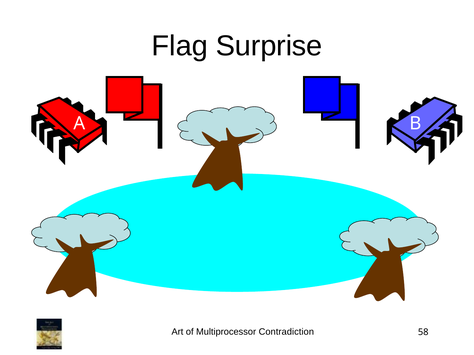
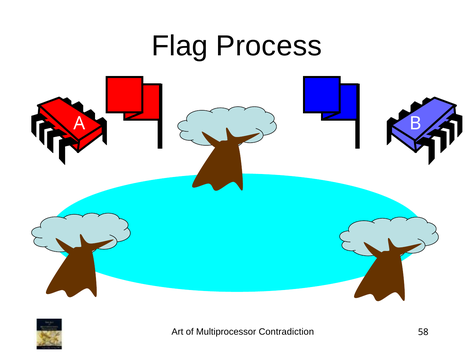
Surprise: Surprise -> Process
